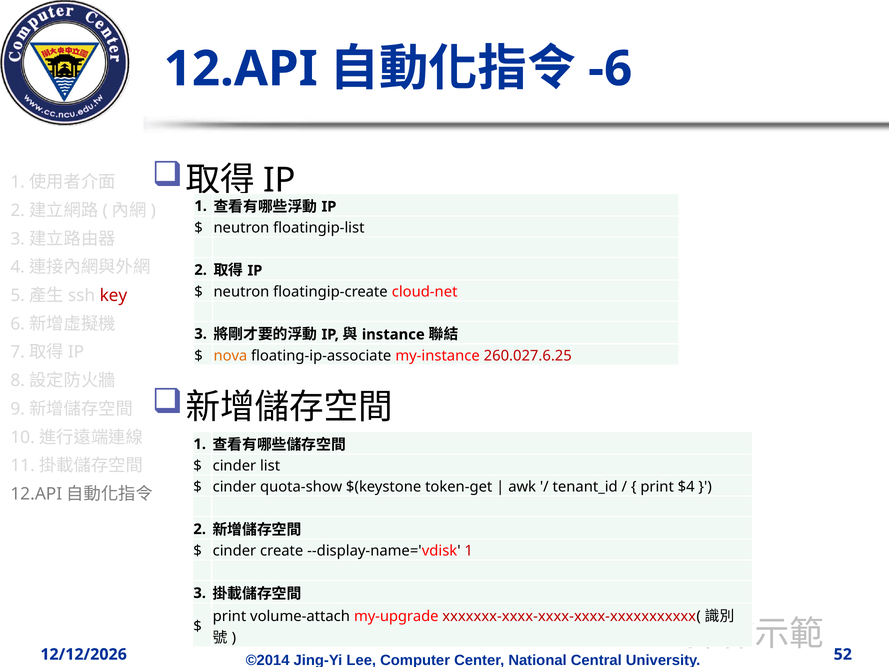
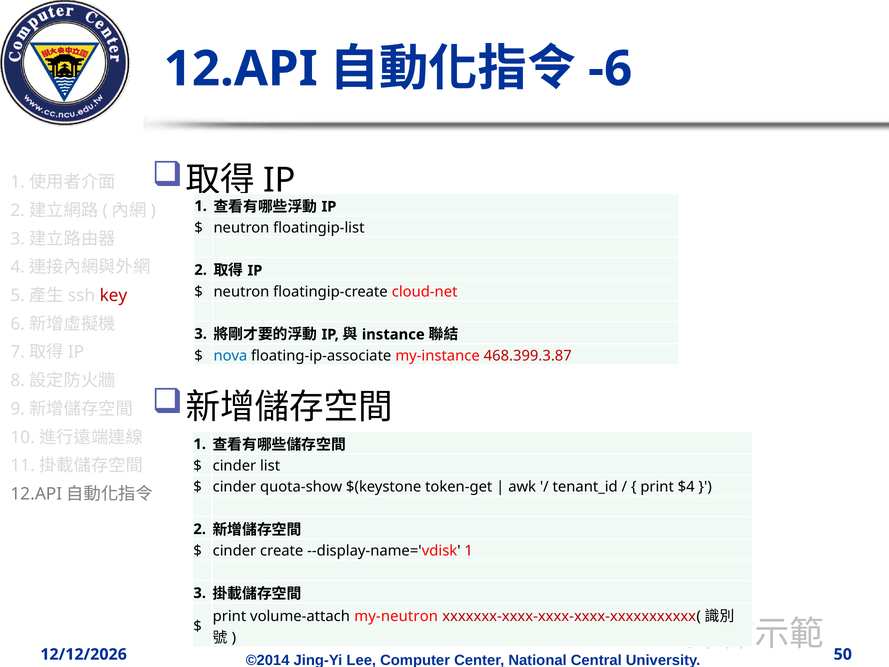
nova colour: orange -> blue
260.027.6.25: 260.027.6.25 -> 468.399.3.87
my-upgrade: my-upgrade -> my-neutron
52: 52 -> 50
